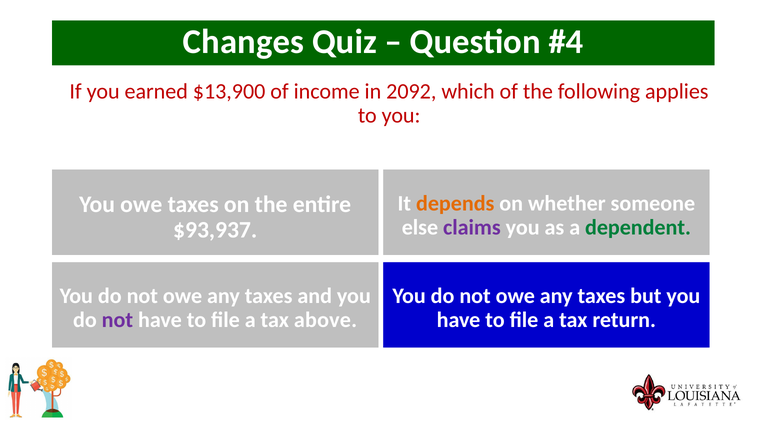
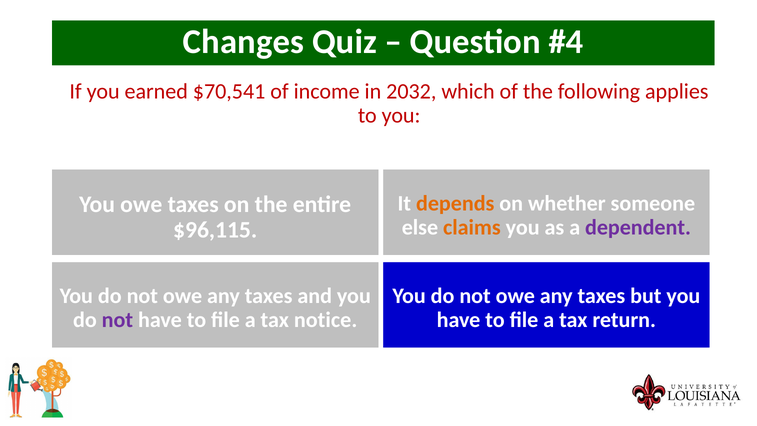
$13,900: $13,900 -> $70,541
2092: 2092 -> 2032
claims colour: purple -> orange
dependent colour: green -> purple
$93,937: $93,937 -> $96,115
above: above -> notice
